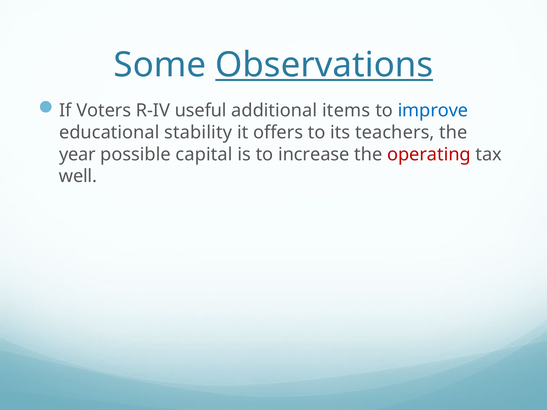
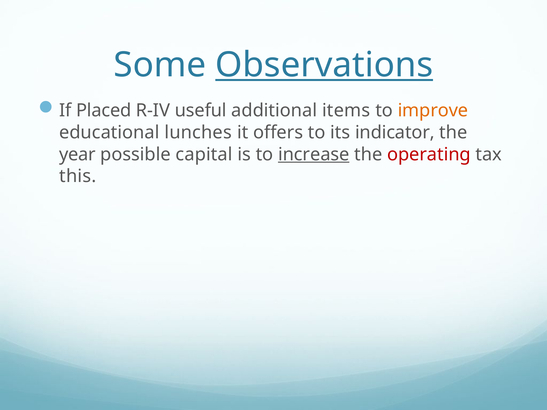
Voters: Voters -> Placed
improve colour: blue -> orange
stability: stability -> lunches
teachers: teachers -> indicator
increase underline: none -> present
well: well -> this
